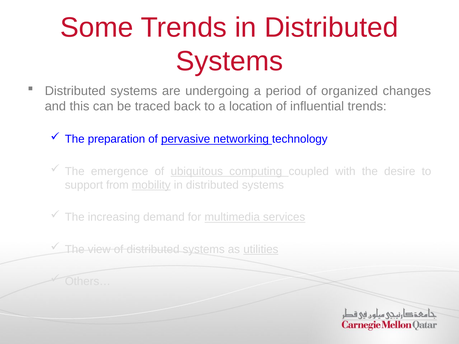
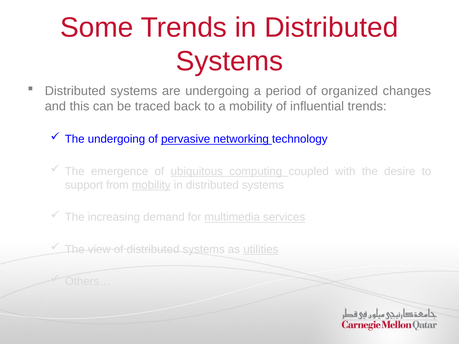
a location: location -> mobility
The preparation: preparation -> undergoing
